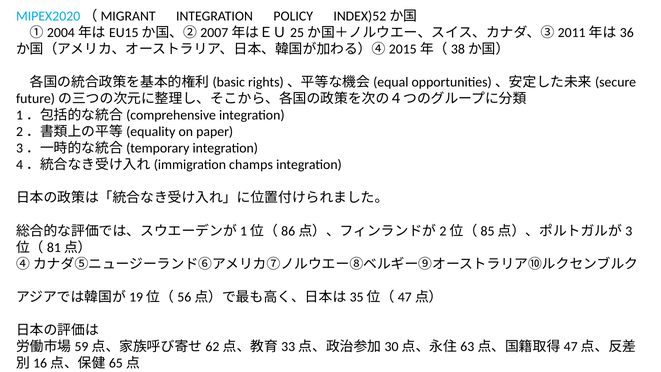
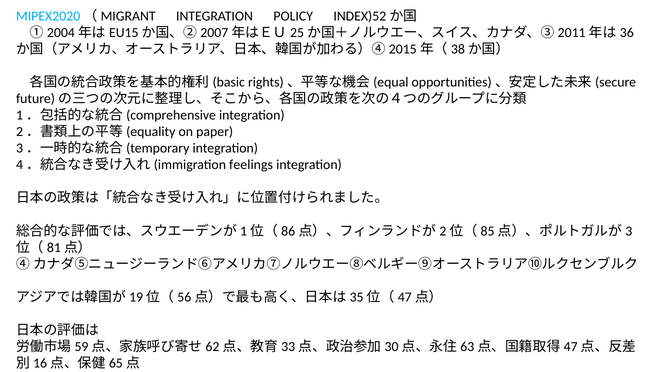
champs: champs -> feelings
